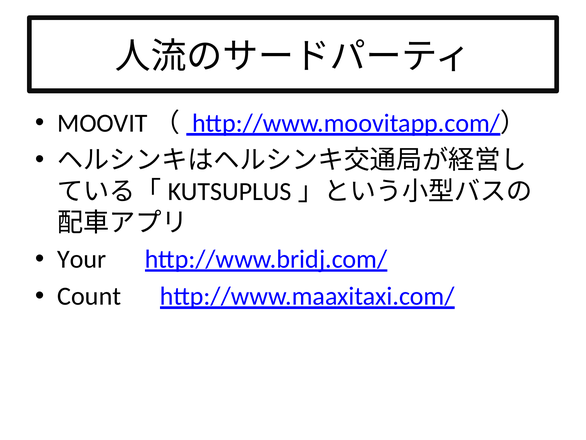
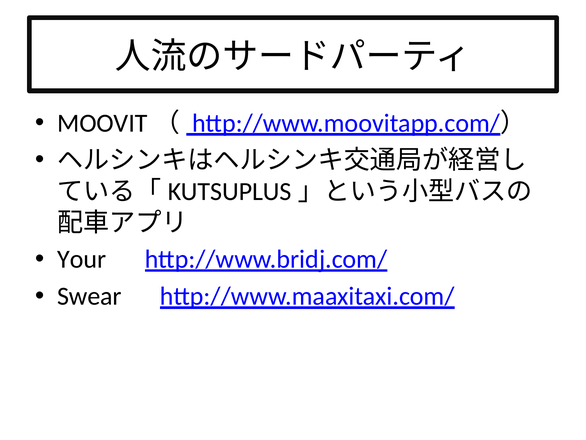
Count: Count -> Swear
